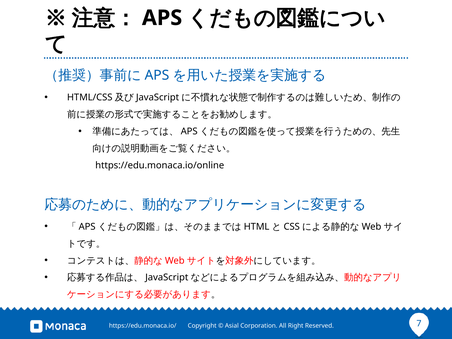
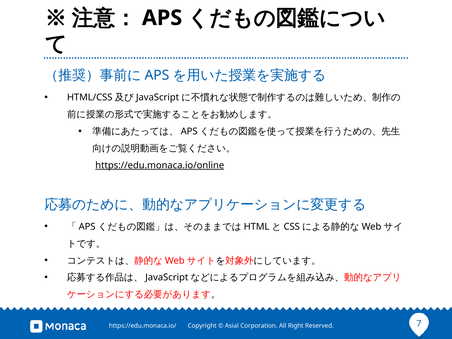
https://edu.monaca.io/online underline: none -> present
